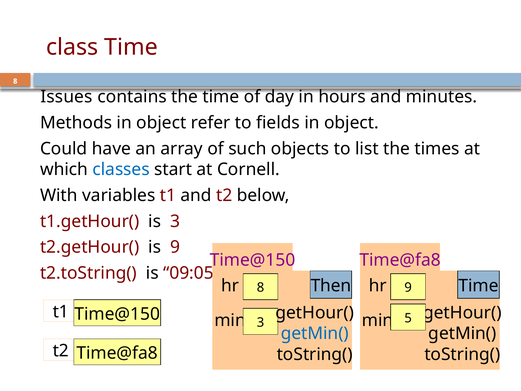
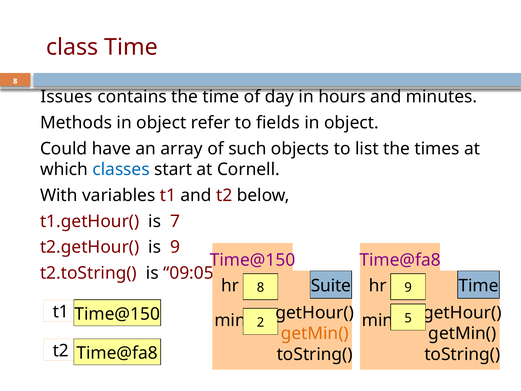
is 3: 3 -> 7
Then: Then -> Suite
min 3: 3 -> 2
getMin( at (315, 333) colour: blue -> orange
